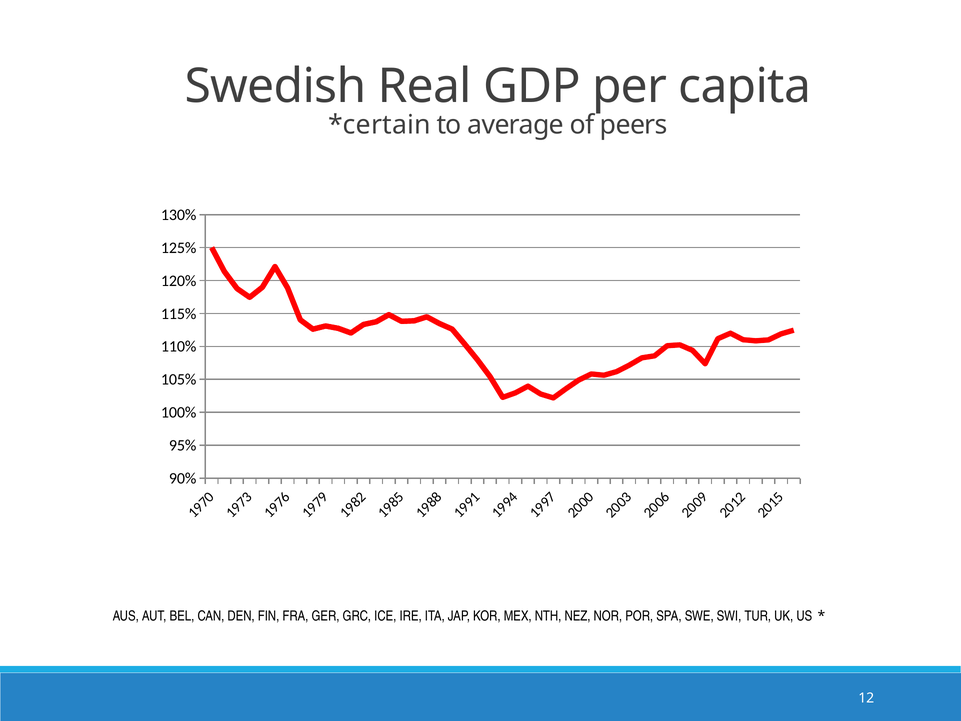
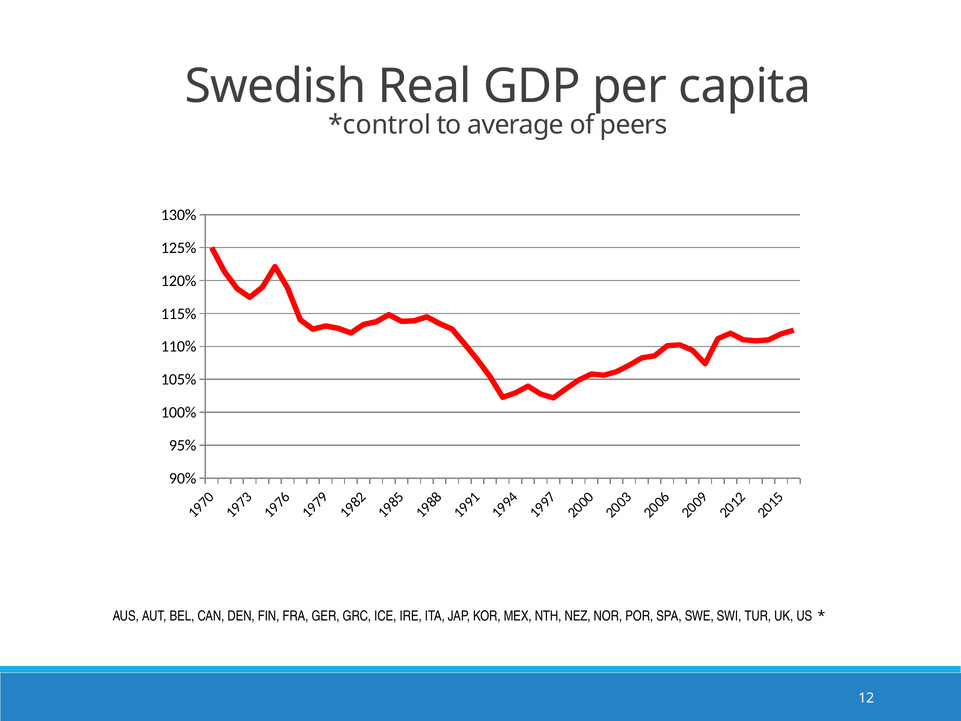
certain: certain -> control
